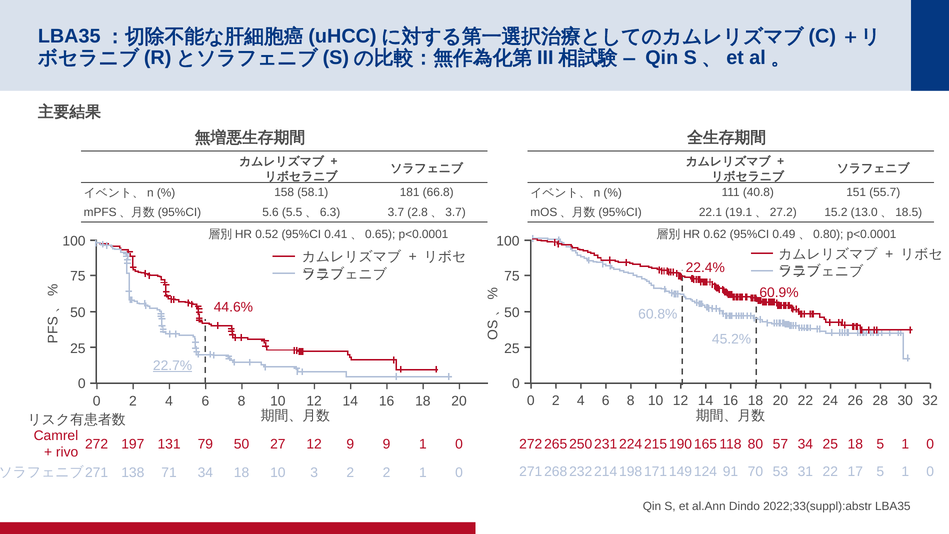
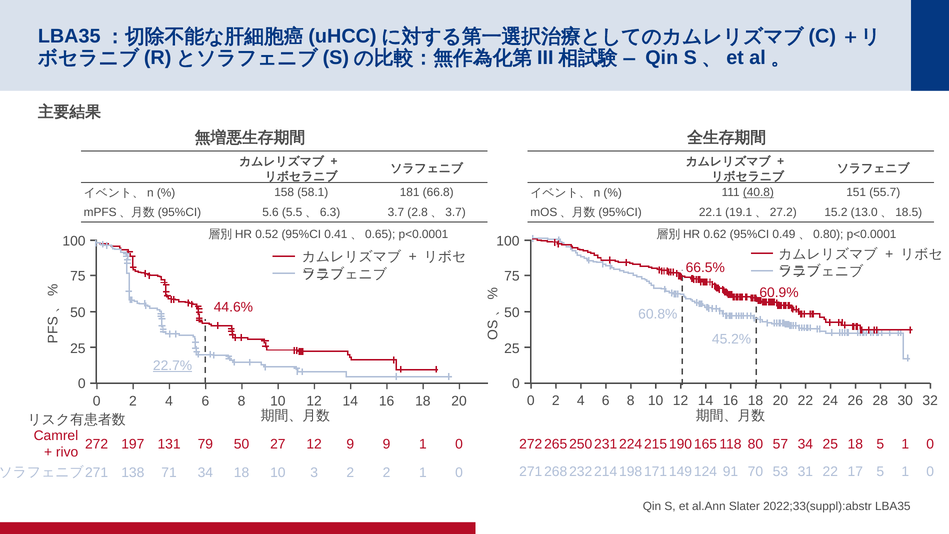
40.8 underline: none -> present
22.4%: 22.4% -> 66.5%
Dindo: Dindo -> Slater
